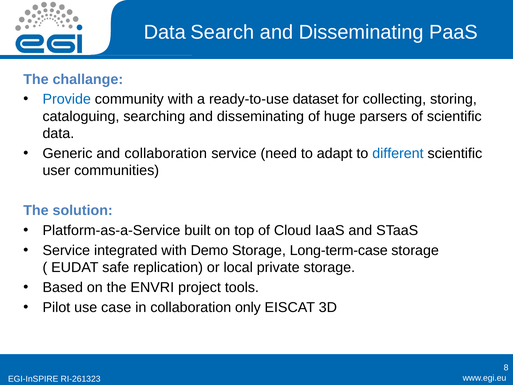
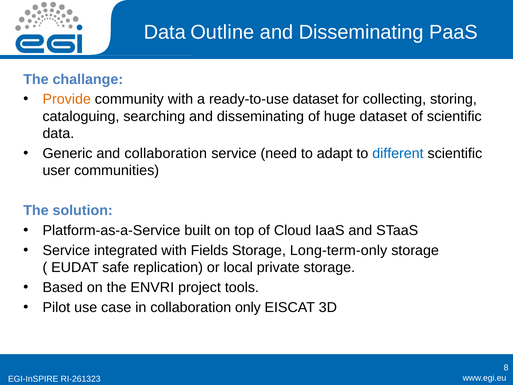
Search: Search -> Outline
Provide colour: blue -> orange
huge parsers: parsers -> dataset
Demo: Demo -> Fields
Long-term-case: Long-term-case -> Long-term-only
